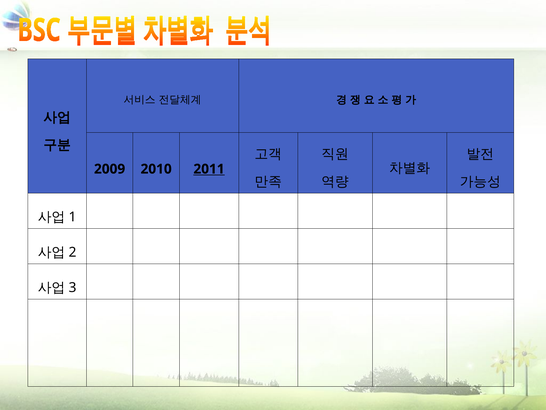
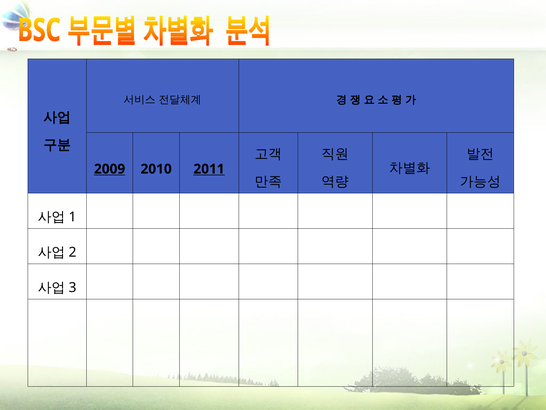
2009 underline: none -> present
